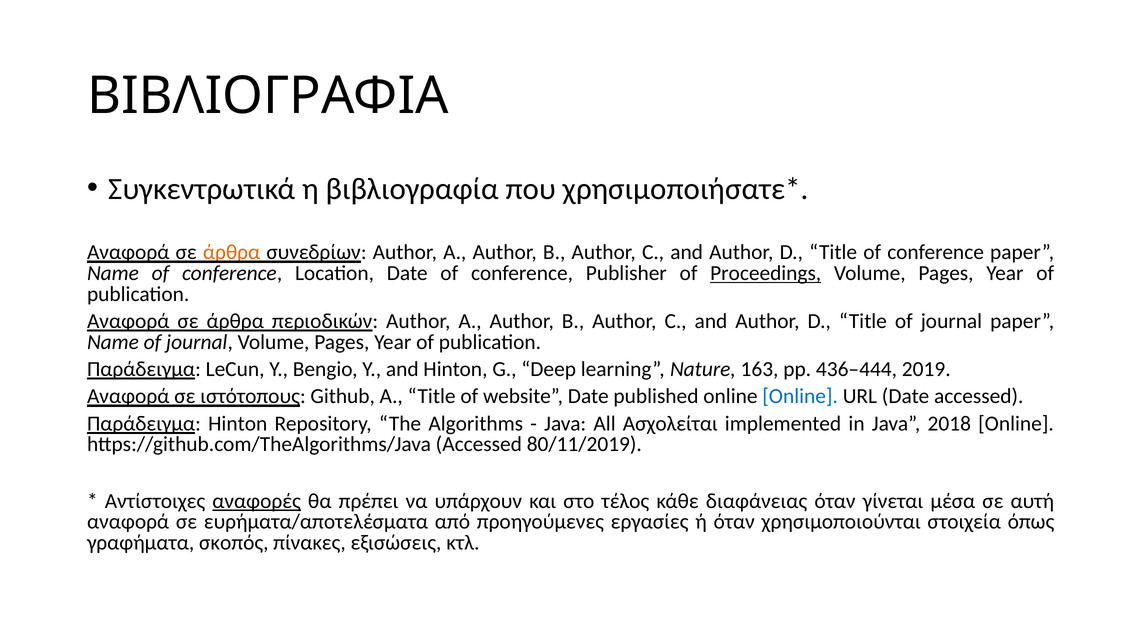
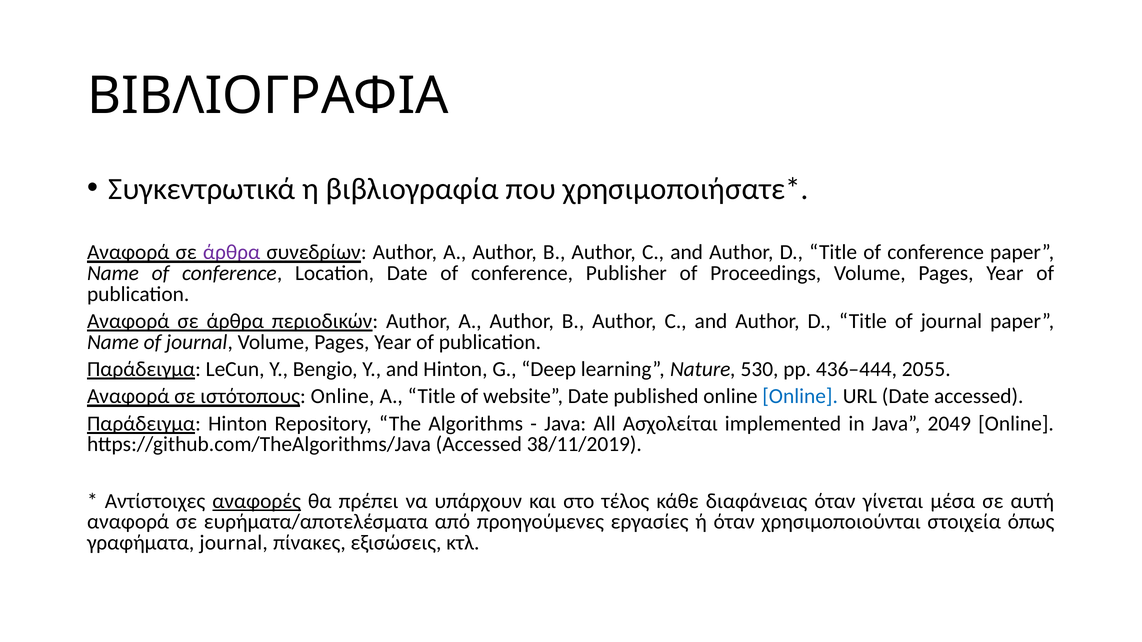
άρθρα at (232, 253) colour: orange -> purple
Proceedings underline: present -> none
163: 163 -> 530
2019: 2019 -> 2055
ιστότοπους Github: Github -> Online
2018: 2018 -> 2049
80/11/2019: 80/11/2019 -> 38/11/2019
γραφήματα σκοπός: σκοπός -> journal
